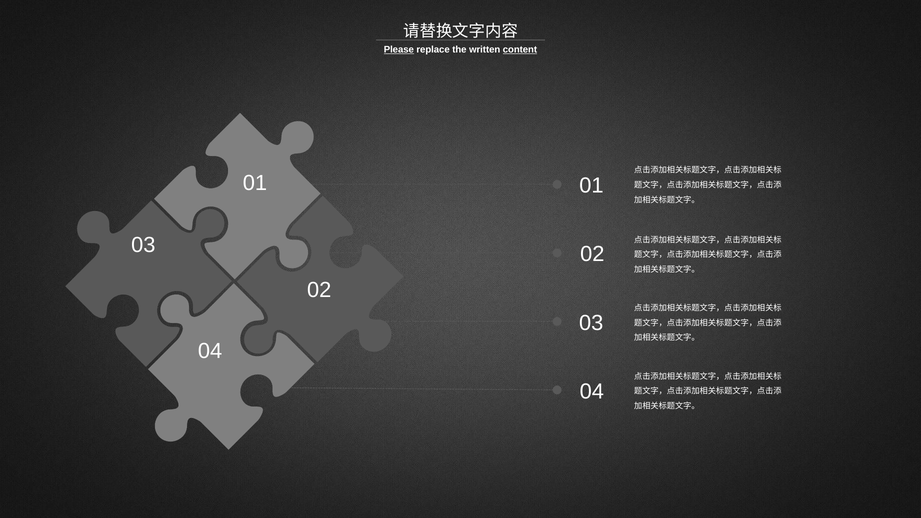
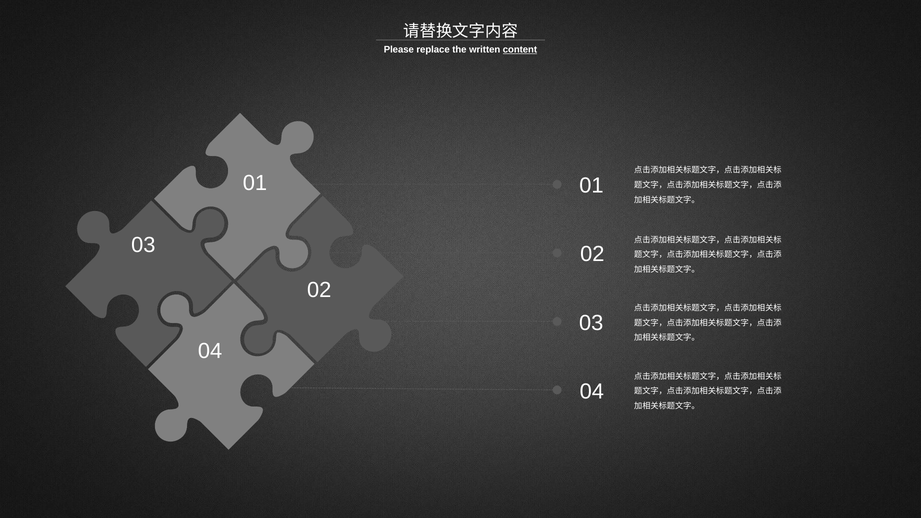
Please underline: present -> none
